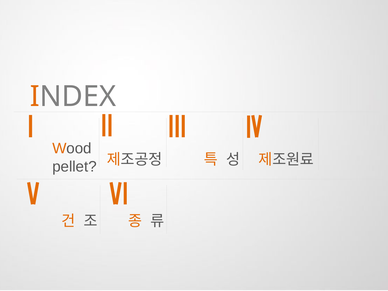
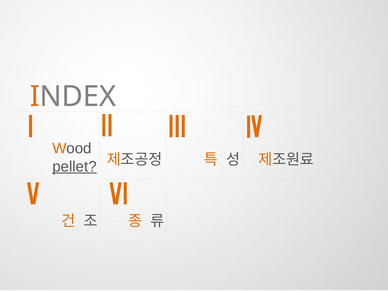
pellet underline: none -> present
